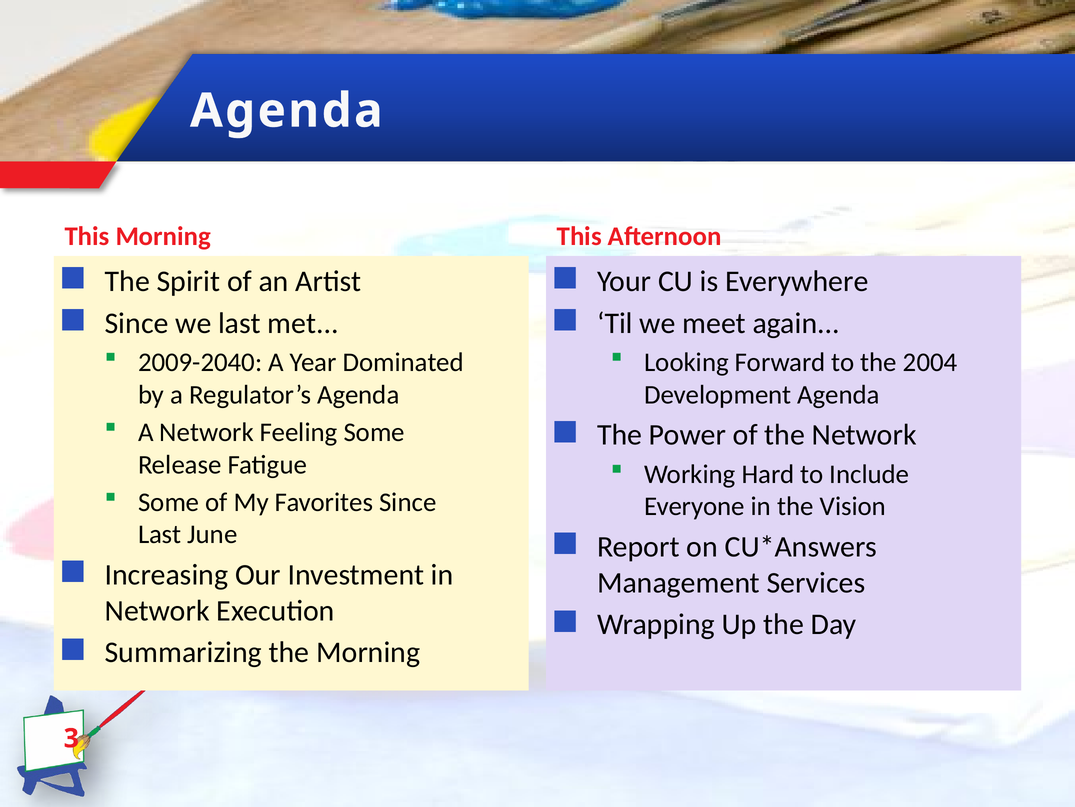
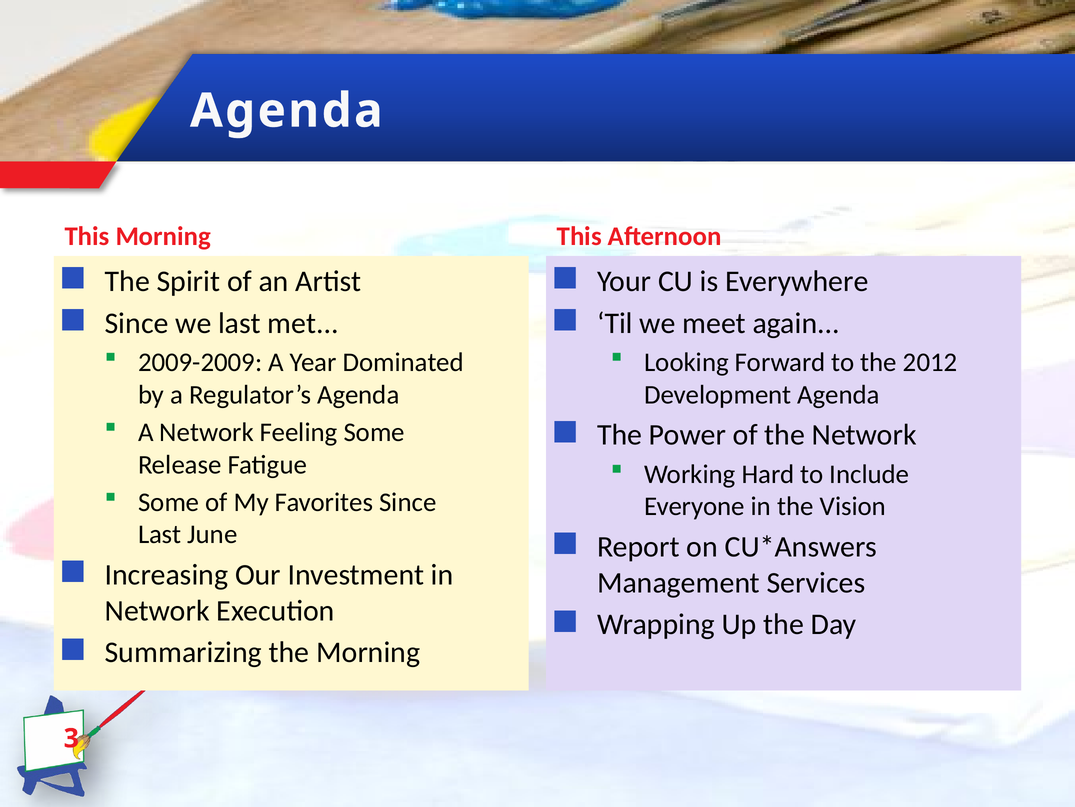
2009-2040: 2009-2040 -> 2009-2009
2004: 2004 -> 2012
